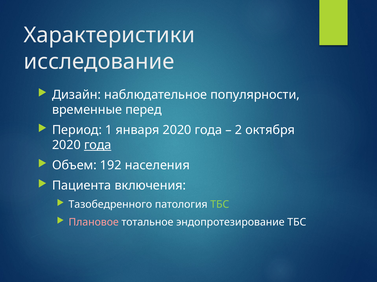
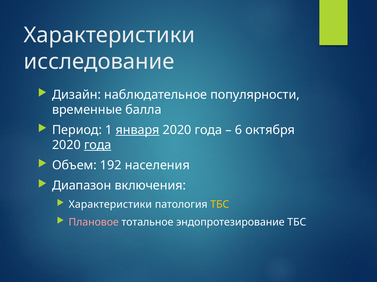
перед: перед -> балла
января underline: none -> present
2: 2 -> 6
Пациента: Пациента -> Диапазон
Тазобедренного at (110, 205): Тазобедренного -> Характеристики
ТБС at (220, 205) colour: light green -> yellow
